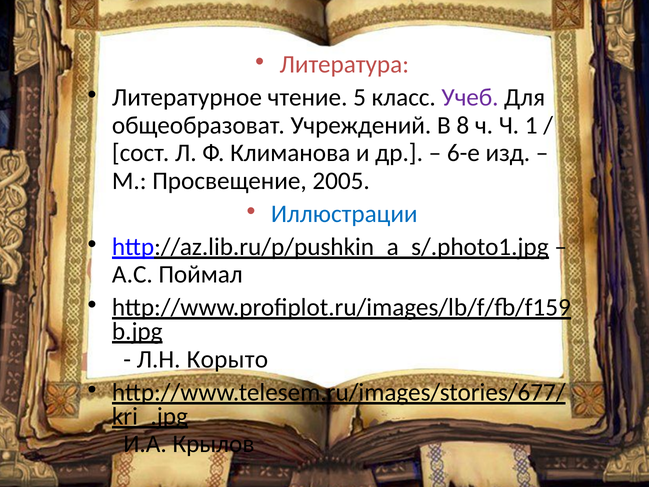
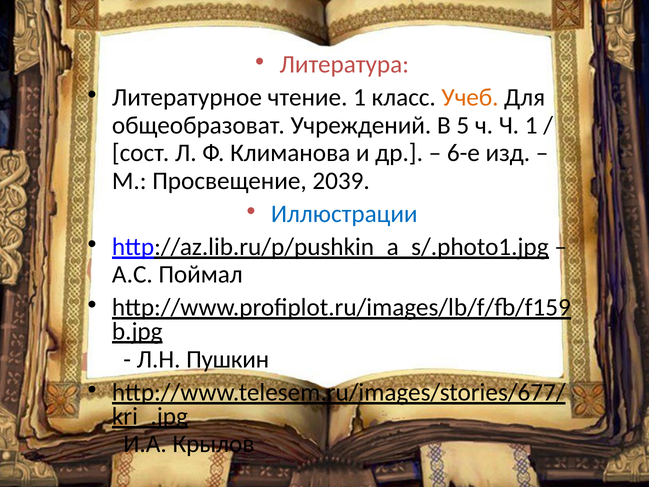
чтение 5: 5 -> 1
Учеб colour: purple -> orange
8: 8 -> 5
2005: 2005 -> 2039
Корыто: Корыто -> Пушкин
